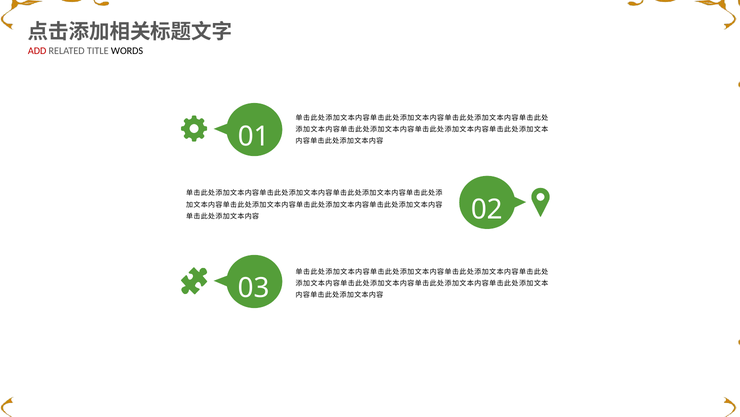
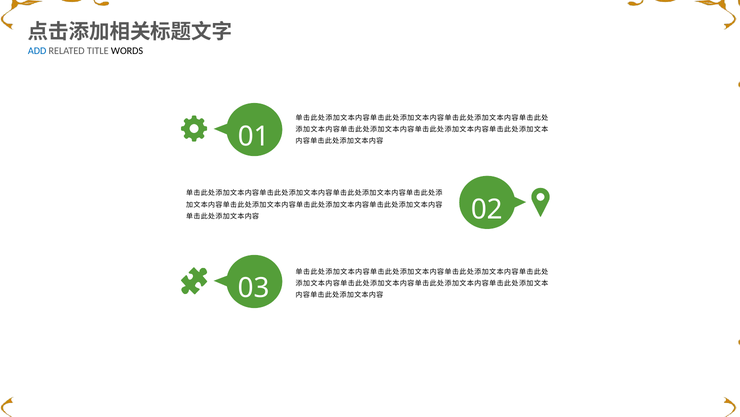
ADD colour: red -> blue
